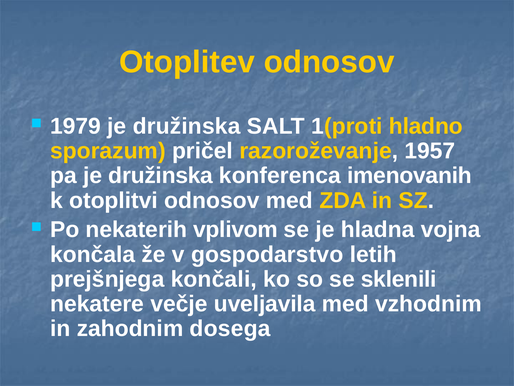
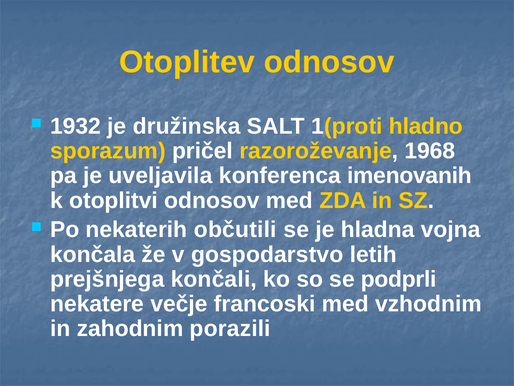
1979: 1979 -> 1932
1957: 1957 -> 1968
pa je družinska: družinska -> uveljavila
vplivom: vplivom -> občutili
sklenili: sklenili -> podprli
uveljavila: uveljavila -> francoski
dosega: dosega -> porazili
